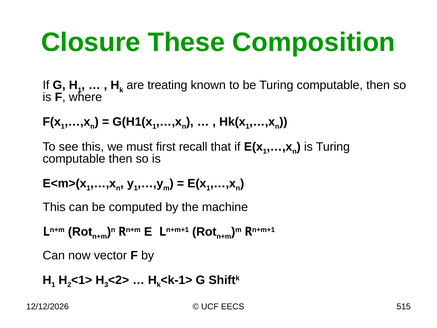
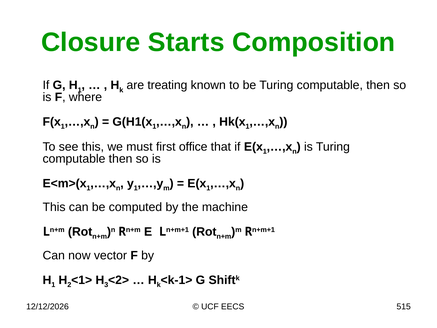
These: These -> Starts
recall: recall -> office
